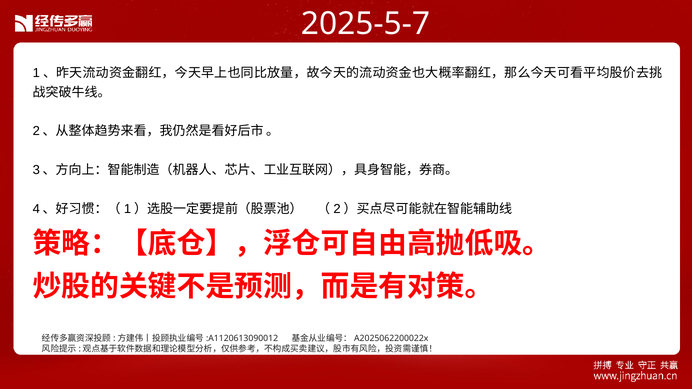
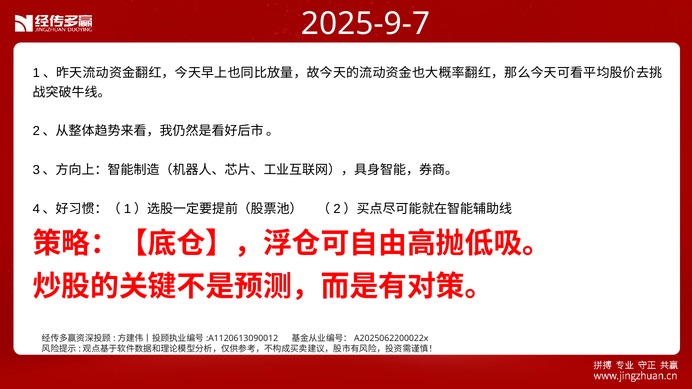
2025-5-7: 2025-5-7 -> 2025-9-7
